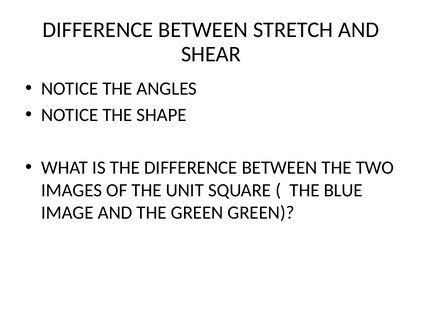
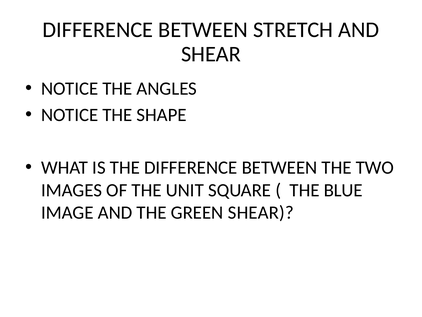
GREEN GREEN: GREEN -> SHEAR
